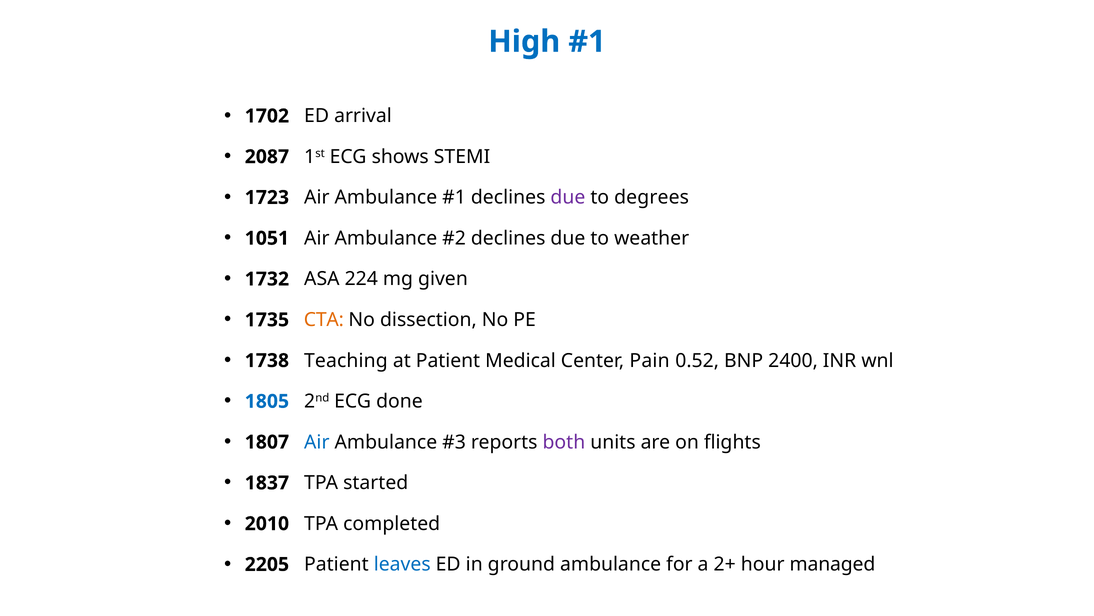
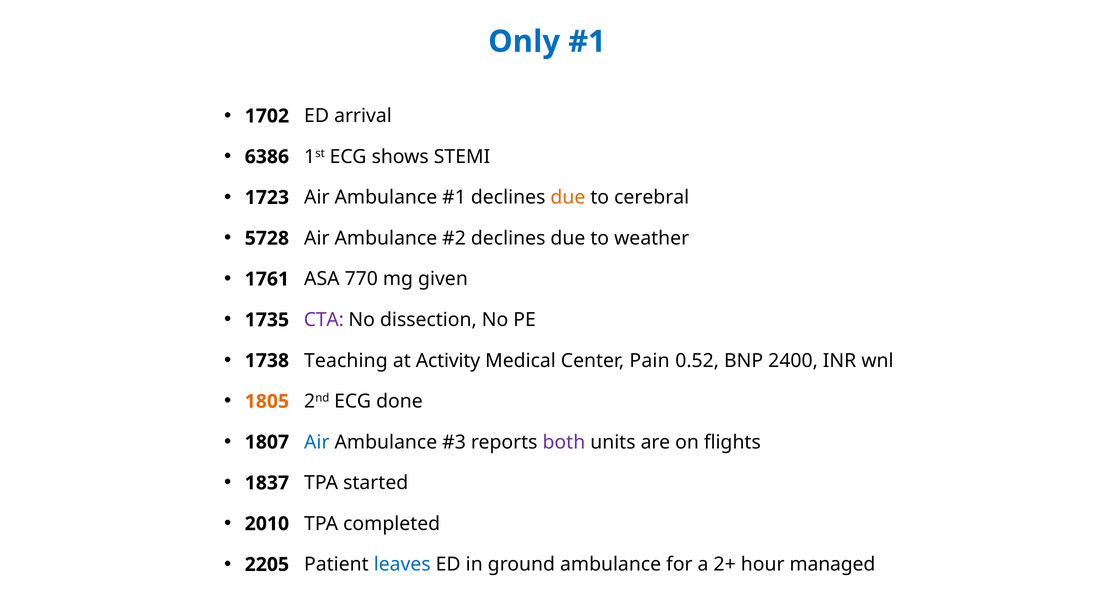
High: High -> Only
2087: 2087 -> 6386
due at (568, 197) colour: purple -> orange
degrees: degrees -> cerebral
1051: 1051 -> 5728
1732: 1732 -> 1761
224: 224 -> 770
CTA colour: orange -> purple
at Patient: Patient -> Activity
1805 colour: blue -> orange
